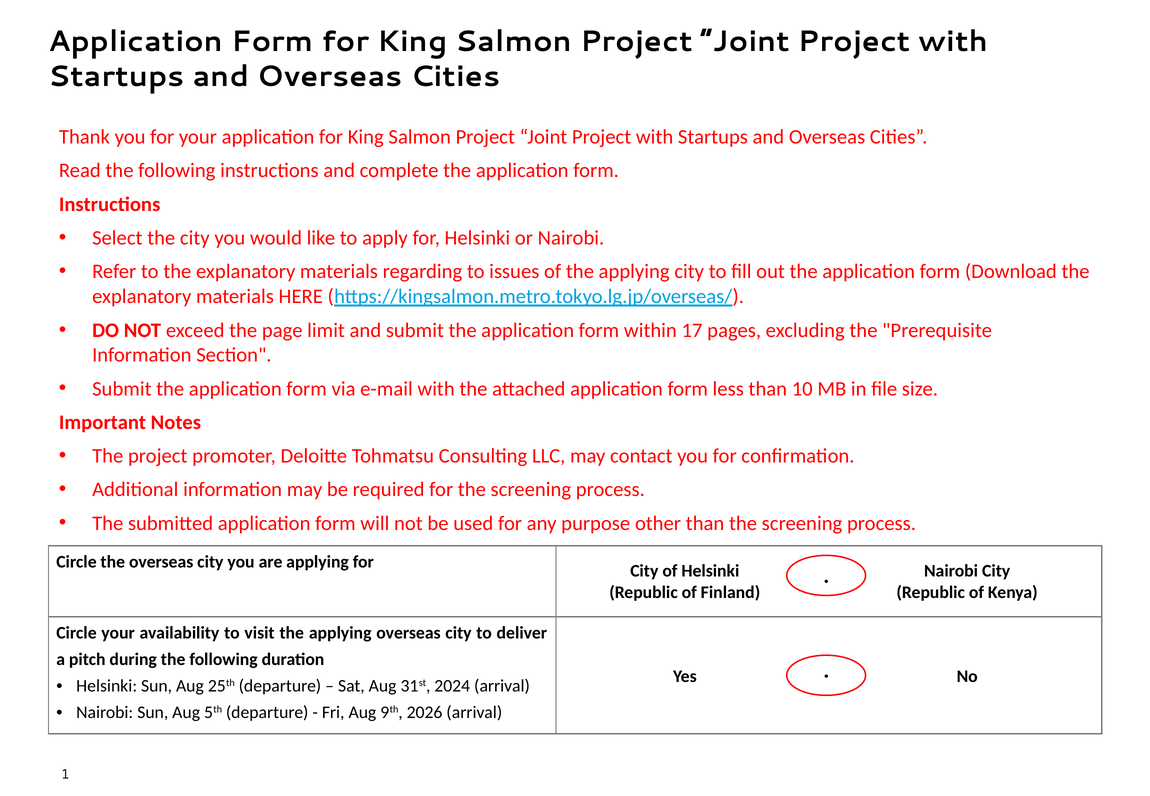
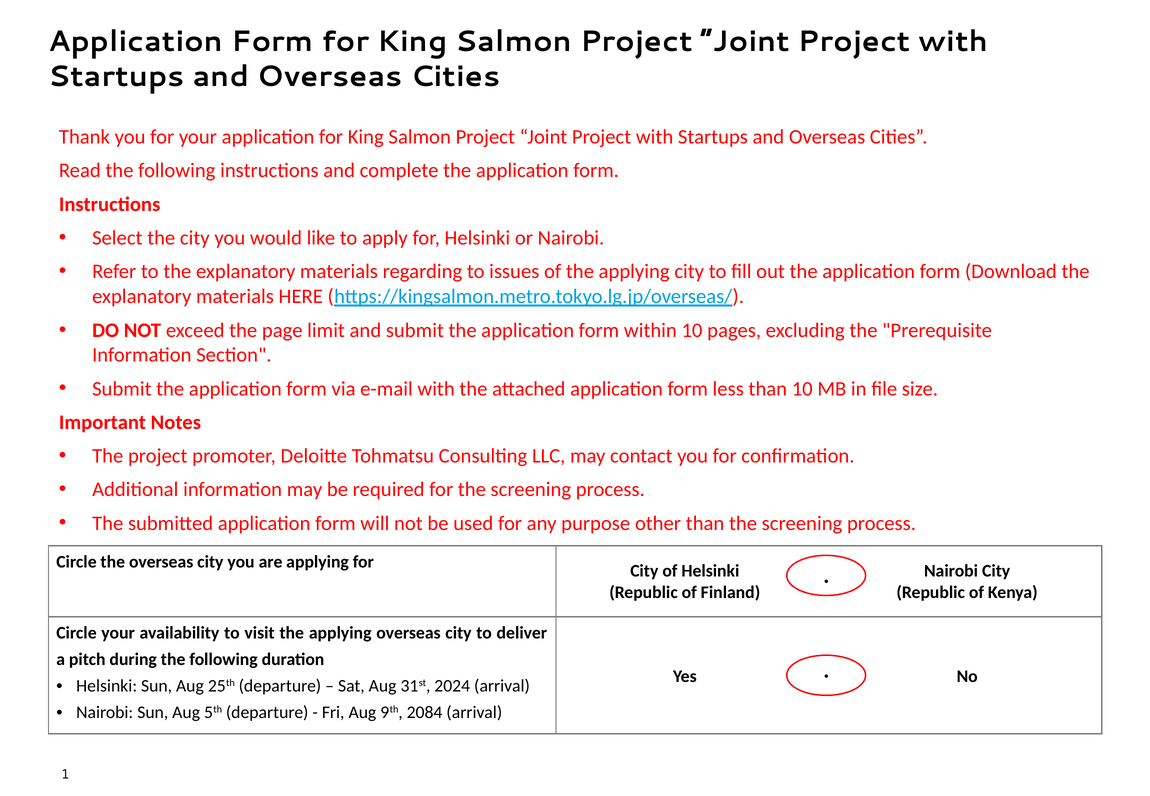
within 17: 17 -> 10
2026: 2026 -> 2084
